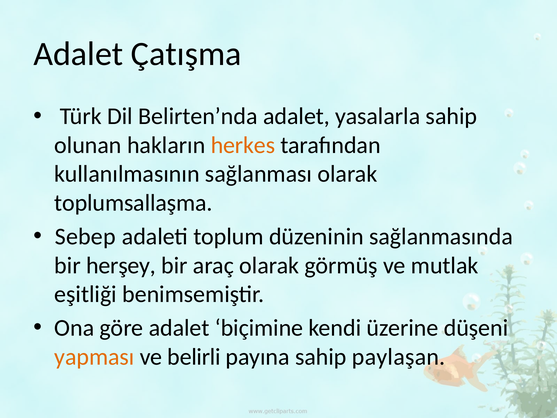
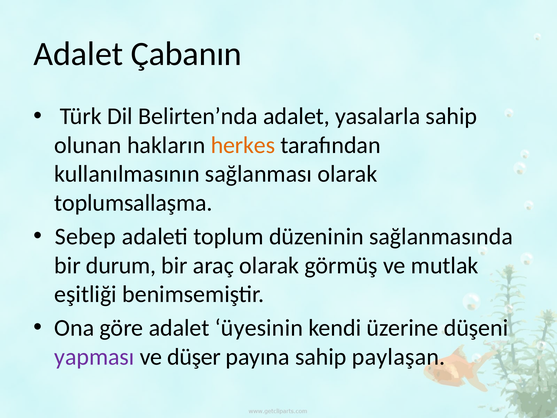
Çatışma: Çatışma -> Çabanın
herşey: herşey -> durum
biçimine: biçimine -> üyesinin
yapması colour: orange -> purple
belirli: belirli -> düşer
